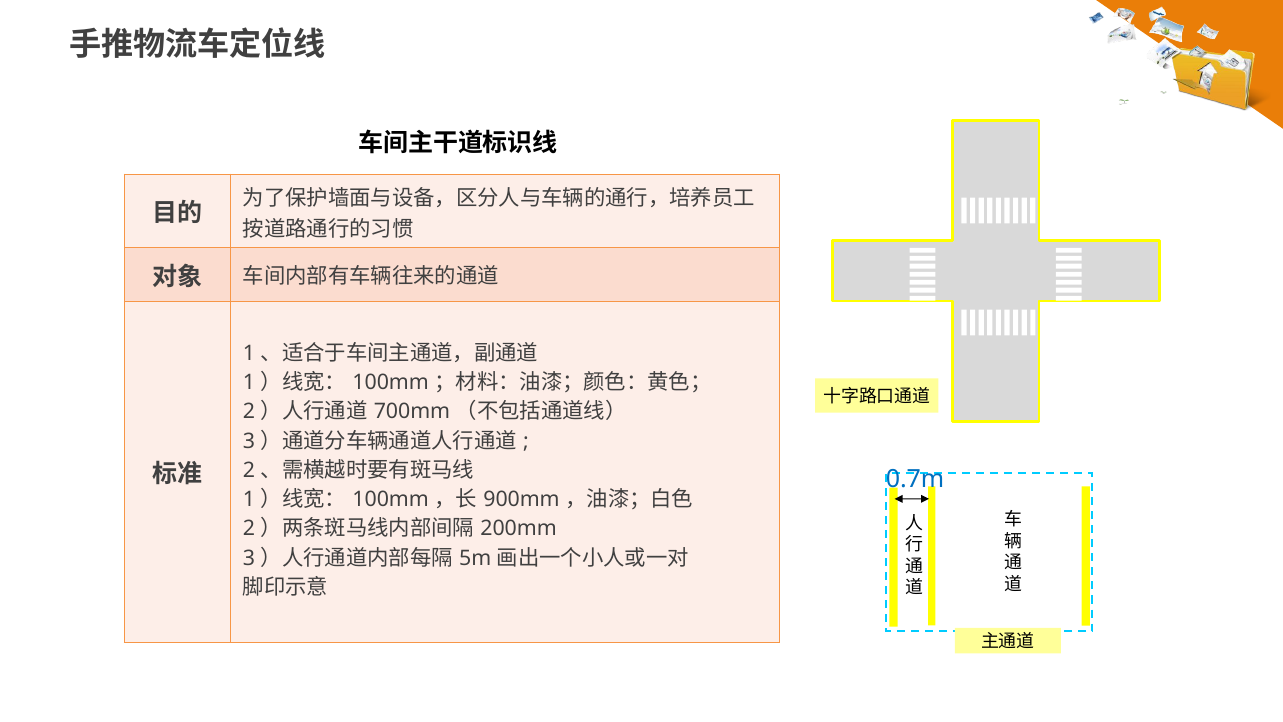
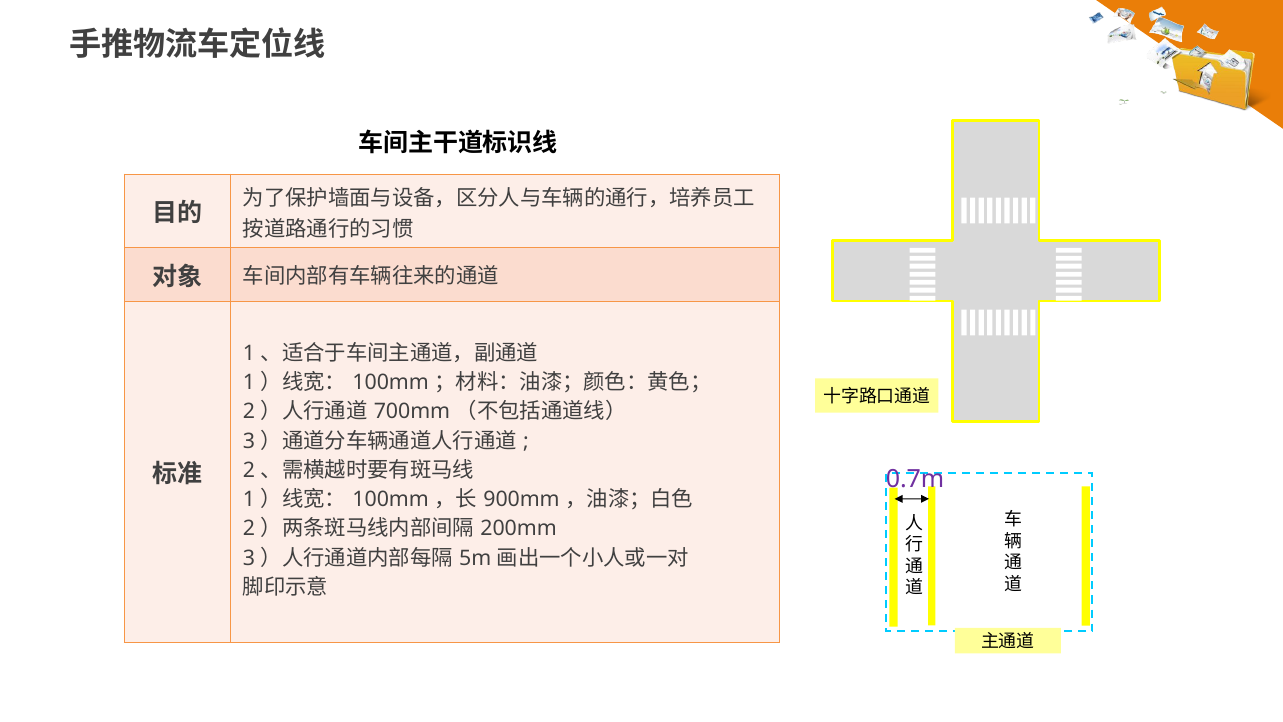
0.7m colour: blue -> purple
